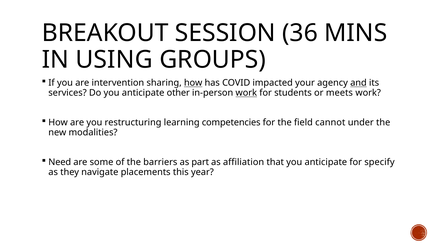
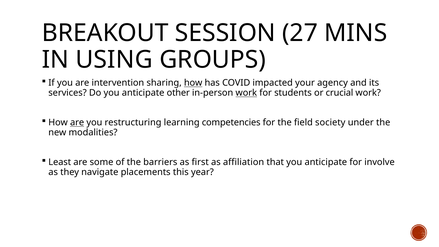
36: 36 -> 27
and underline: present -> none
meets: meets -> crucial
are at (77, 122) underline: none -> present
cannot: cannot -> society
Need: Need -> Least
part: part -> first
specify: specify -> involve
